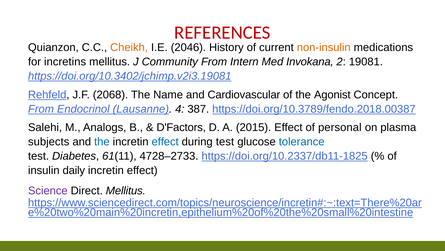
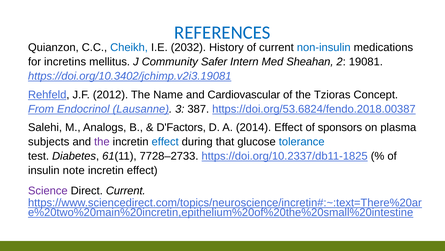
REFERENCES colour: red -> blue
Cheikh colour: orange -> blue
2046: 2046 -> 2032
non-insulin colour: orange -> blue
Community From: From -> Safer
Invokana: Invokana -> Sheahan
2068: 2068 -> 2012
Agonist: Agonist -> Tzioras
4: 4 -> 3
https://doi.org/10.3789/fendo.2018.00387: https://doi.org/10.3789/fendo.2018.00387 -> https://doi.org/53.6824/fendo.2018.00387
2015: 2015 -> 2014
personal: personal -> sponsors
the at (102, 141) colour: blue -> purple
during test: test -> that
4728–2733: 4728–2733 -> 7728–2733
daily: daily -> note
Direct Mellitus: Mellitus -> Current
